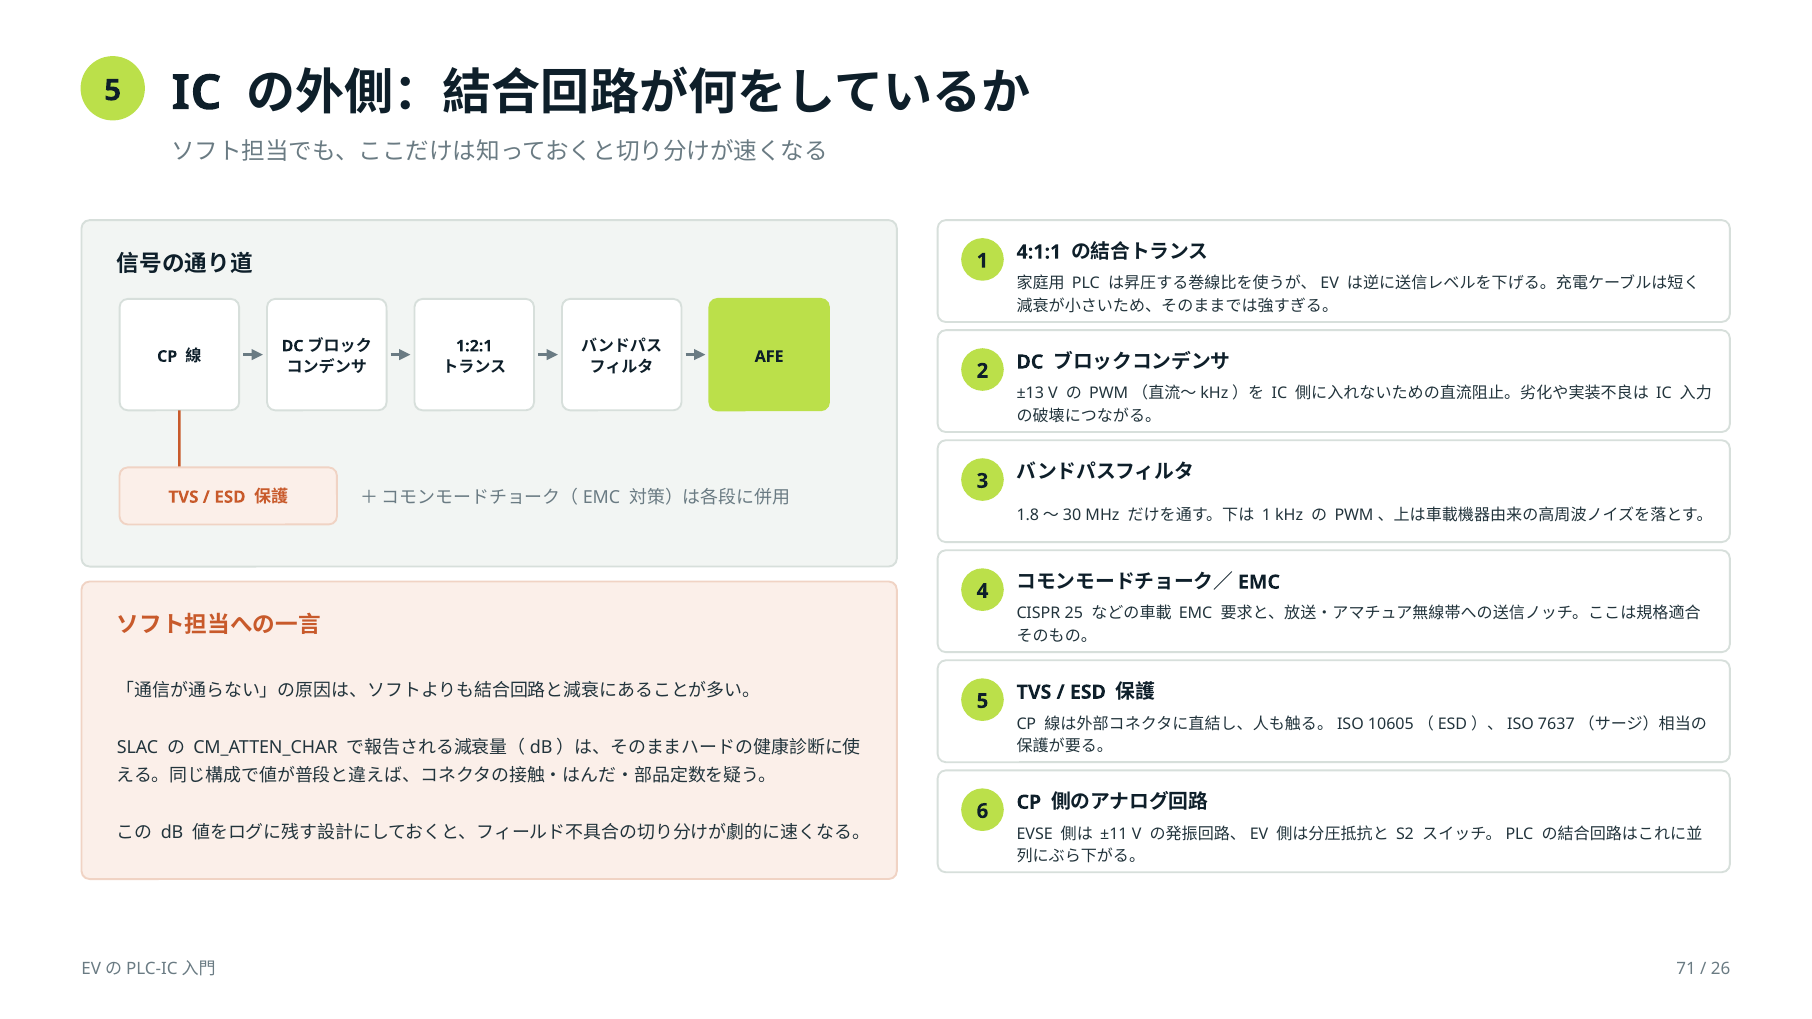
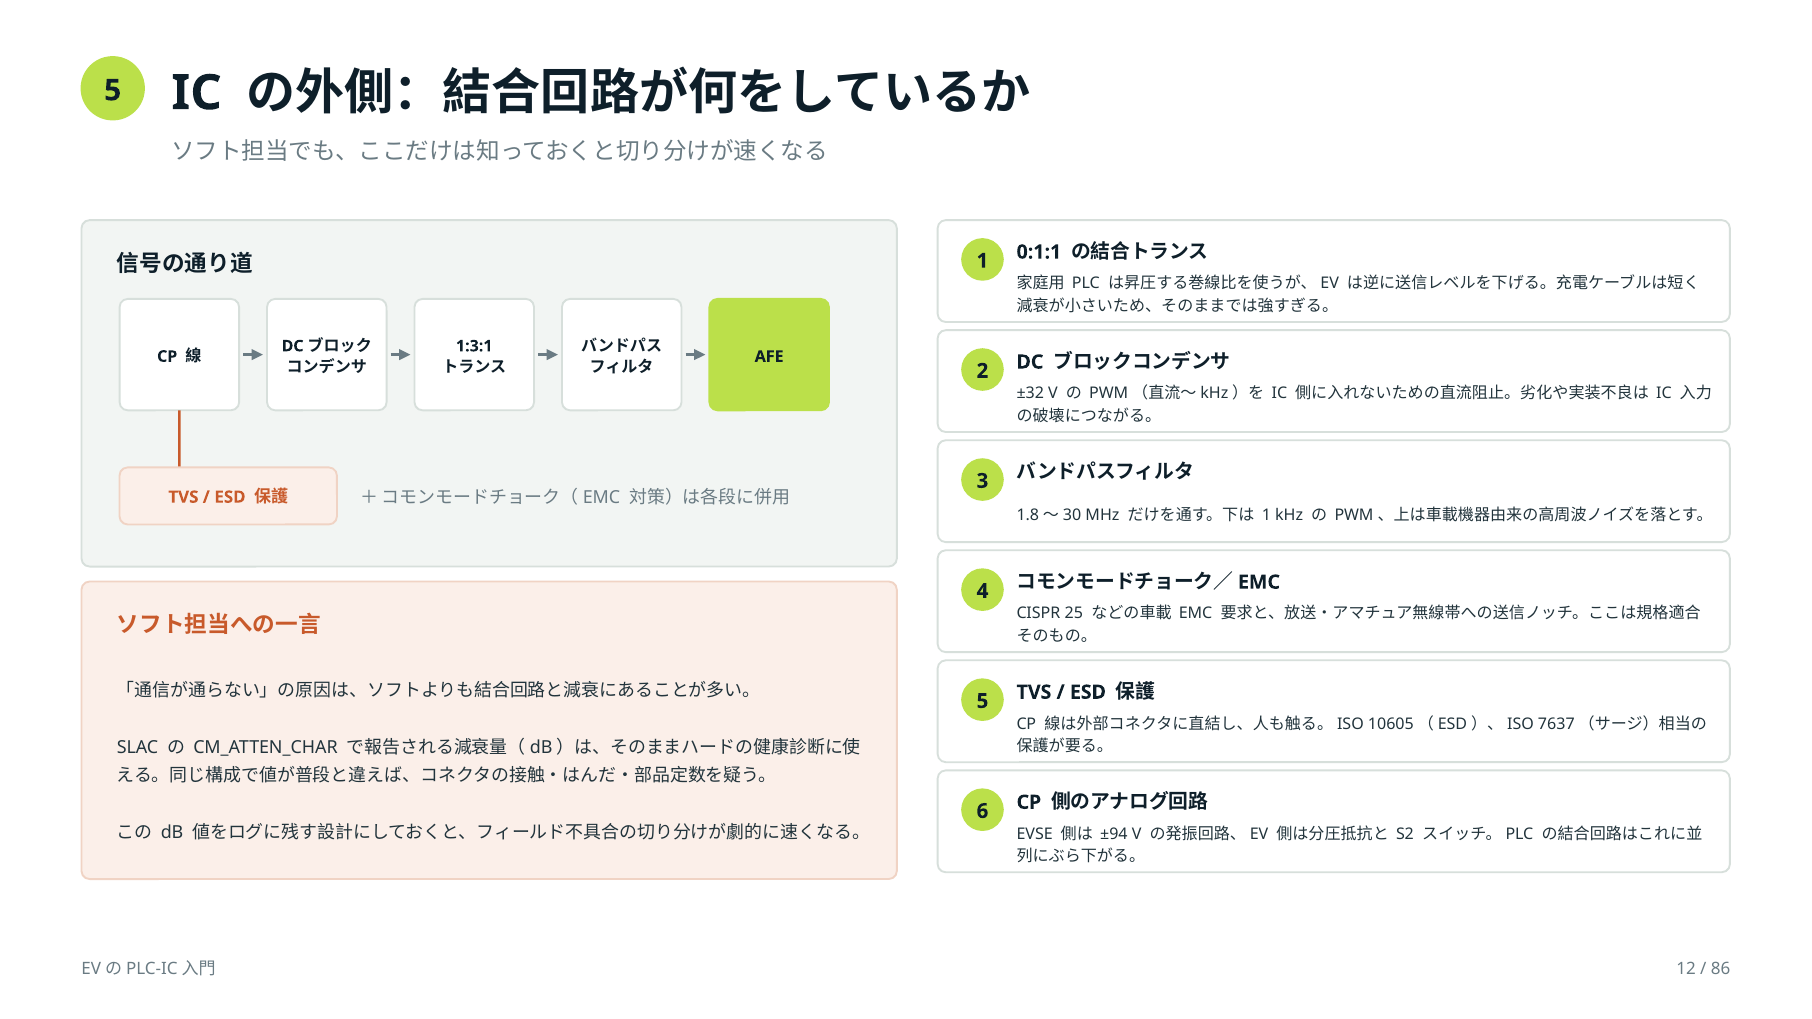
4:1:1: 4:1:1 -> 0:1:1
1:2:1: 1:2:1 -> 1:3:1
±13: ±13 -> ±32
±11: ±11 -> ±94
71: 71 -> 12
26: 26 -> 86
